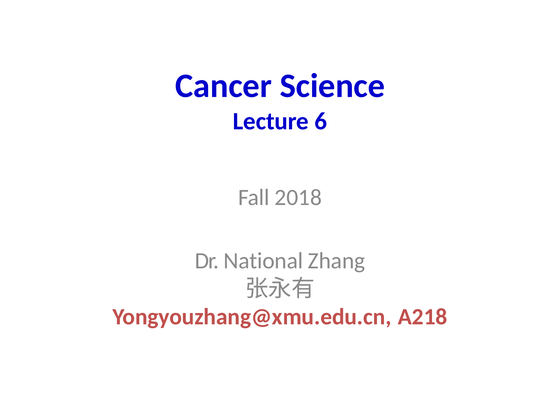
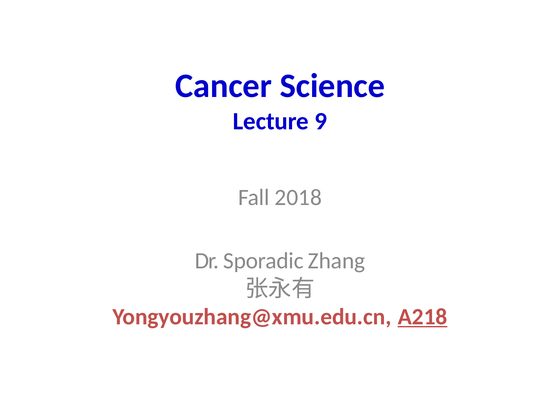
6: 6 -> 9
National: National -> Sporadic
A218 underline: none -> present
